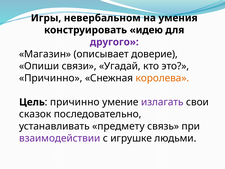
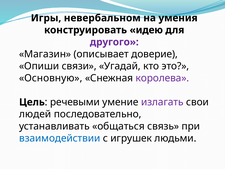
Причинно at (51, 78): Причинно -> Основную
королева colour: orange -> purple
причинно at (75, 102): причинно -> речевыми
сказок: сказок -> людей
предмету: предмету -> общаться
взаимодействии colour: purple -> blue
игрушке: игрушке -> игрушек
